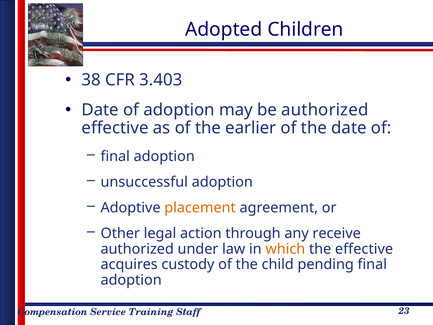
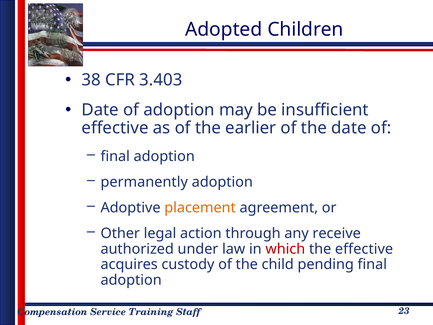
be authorized: authorized -> insufficient
unsuccessful: unsuccessful -> permanently
which colour: orange -> red
